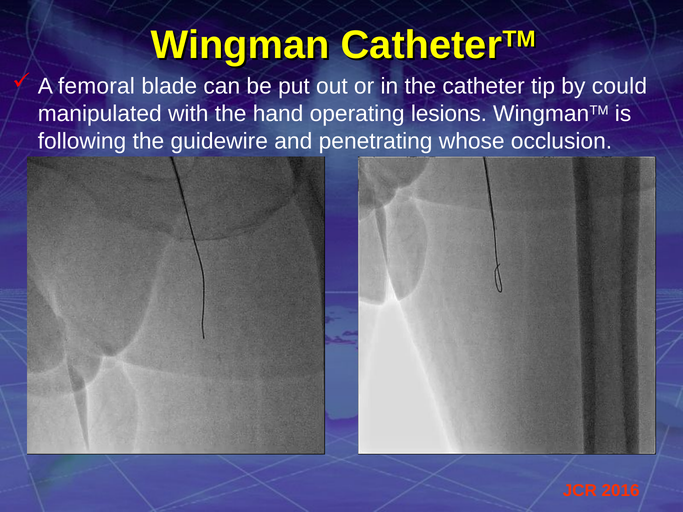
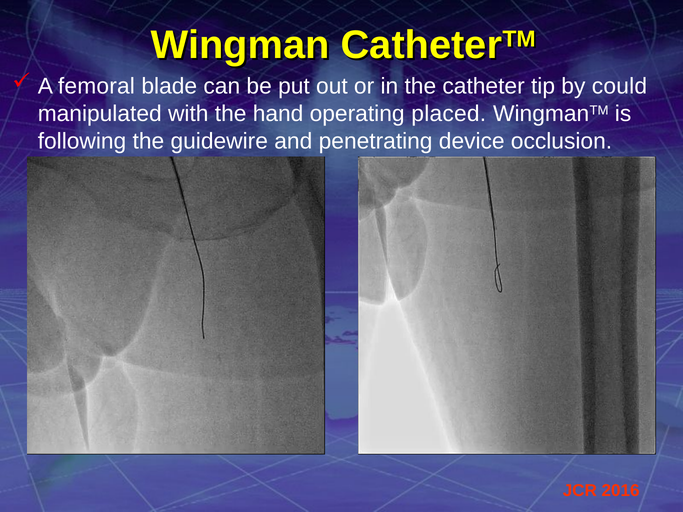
lesions: lesions -> placed
whose: whose -> device
